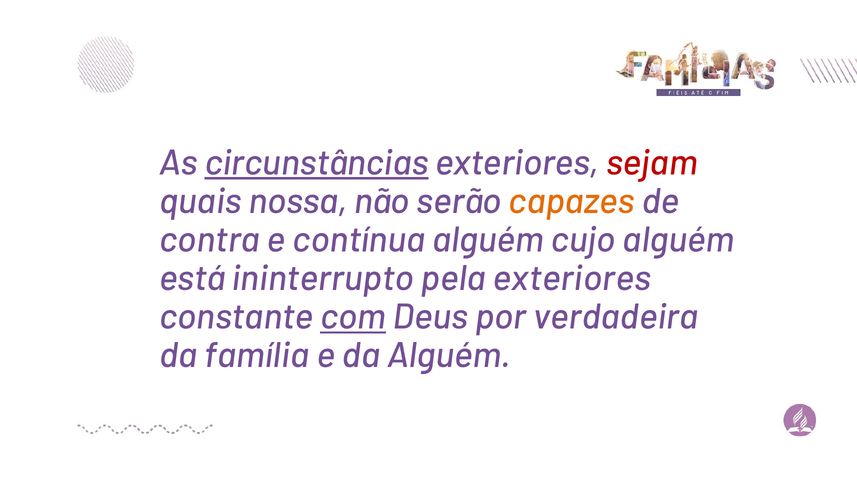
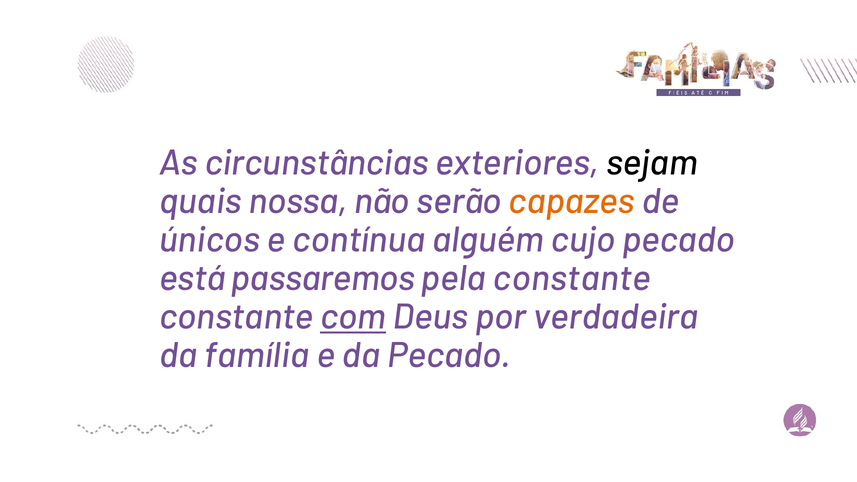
circunstâncias underline: present -> none
sejam colour: red -> black
contra: contra -> únicos
cujo alguém: alguém -> pecado
ininterrupto: ininterrupto -> passaremos
pela exteriores: exteriores -> constante
da Alguém: Alguém -> Pecado
